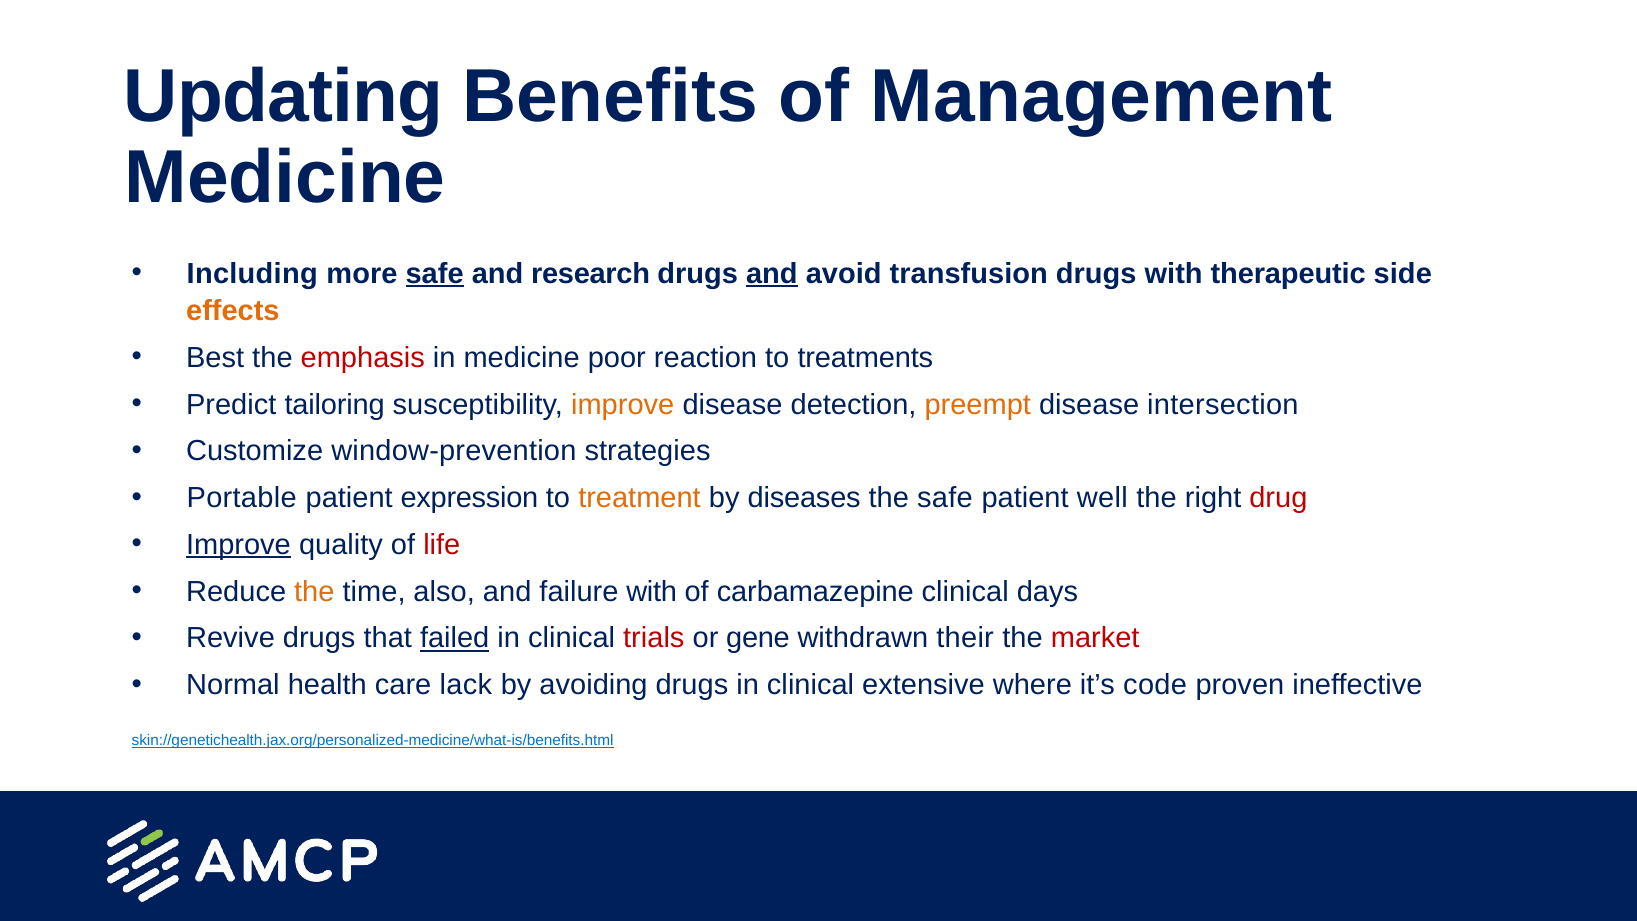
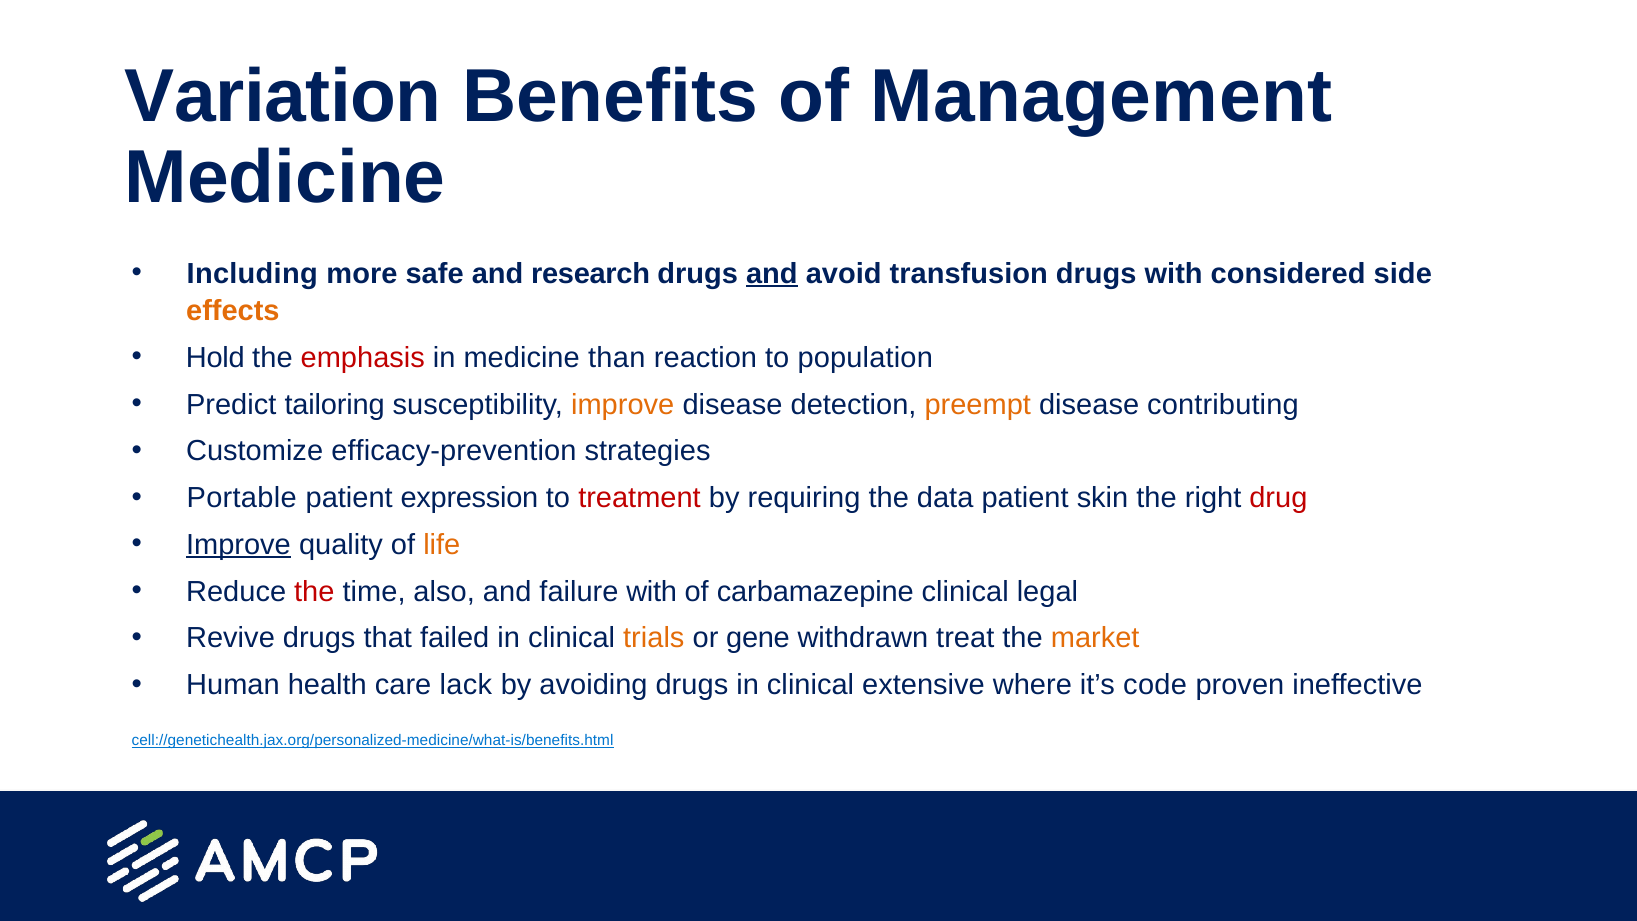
Updating: Updating -> Variation
safe at (435, 273) underline: present -> none
therapeutic: therapeutic -> considered
Best: Best -> Hold
poor: poor -> than
treatments: treatments -> population
intersection: intersection -> contributing
window-prevention: window-prevention -> efficacy-prevention
treatment colour: orange -> red
diseases: diseases -> requiring
the safe: safe -> data
well: well -> skin
life colour: red -> orange
the at (314, 591) colour: orange -> red
days: days -> legal
failed underline: present -> none
trials colour: red -> orange
their: their -> treat
market colour: red -> orange
Normal: Normal -> Human
skin://genetichealth.jax.org/personalized-medicine/what-is/benefits.html: skin://genetichealth.jax.org/personalized-medicine/what-is/benefits.html -> cell://genetichealth.jax.org/personalized-medicine/what-is/benefits.html
